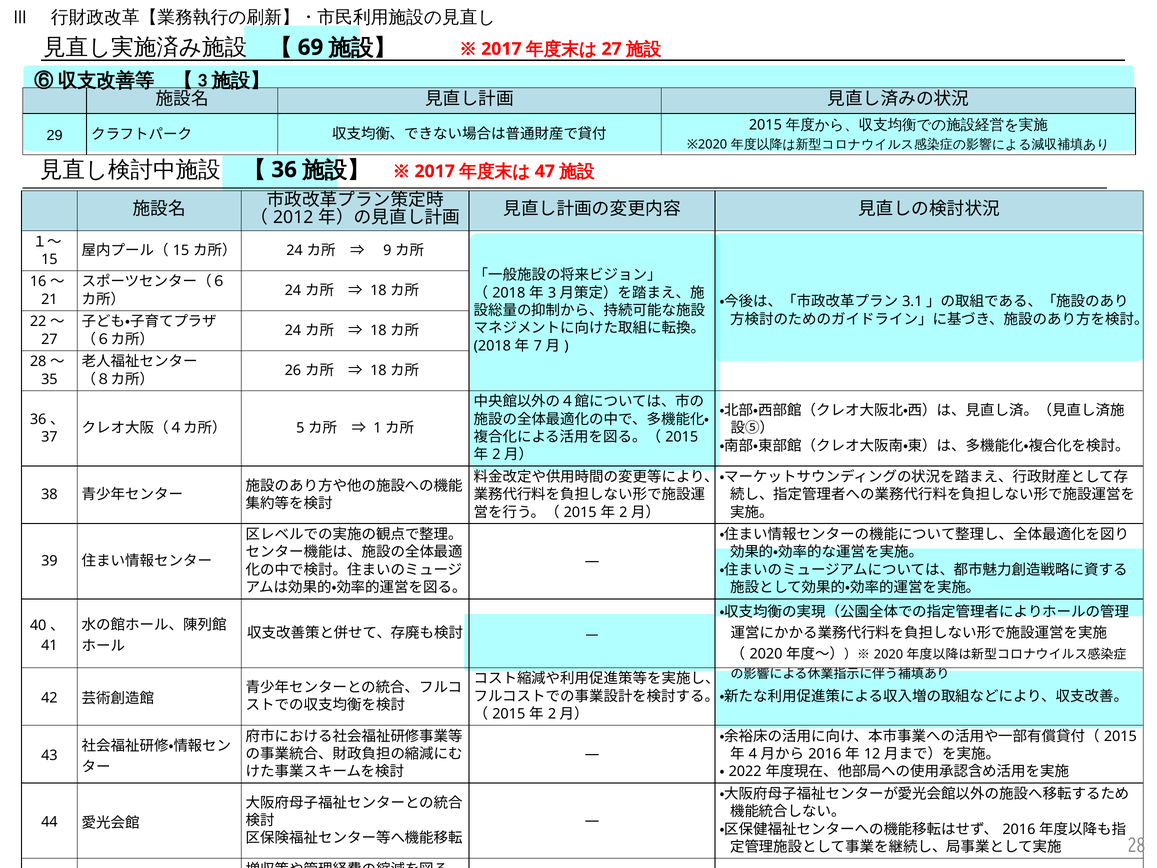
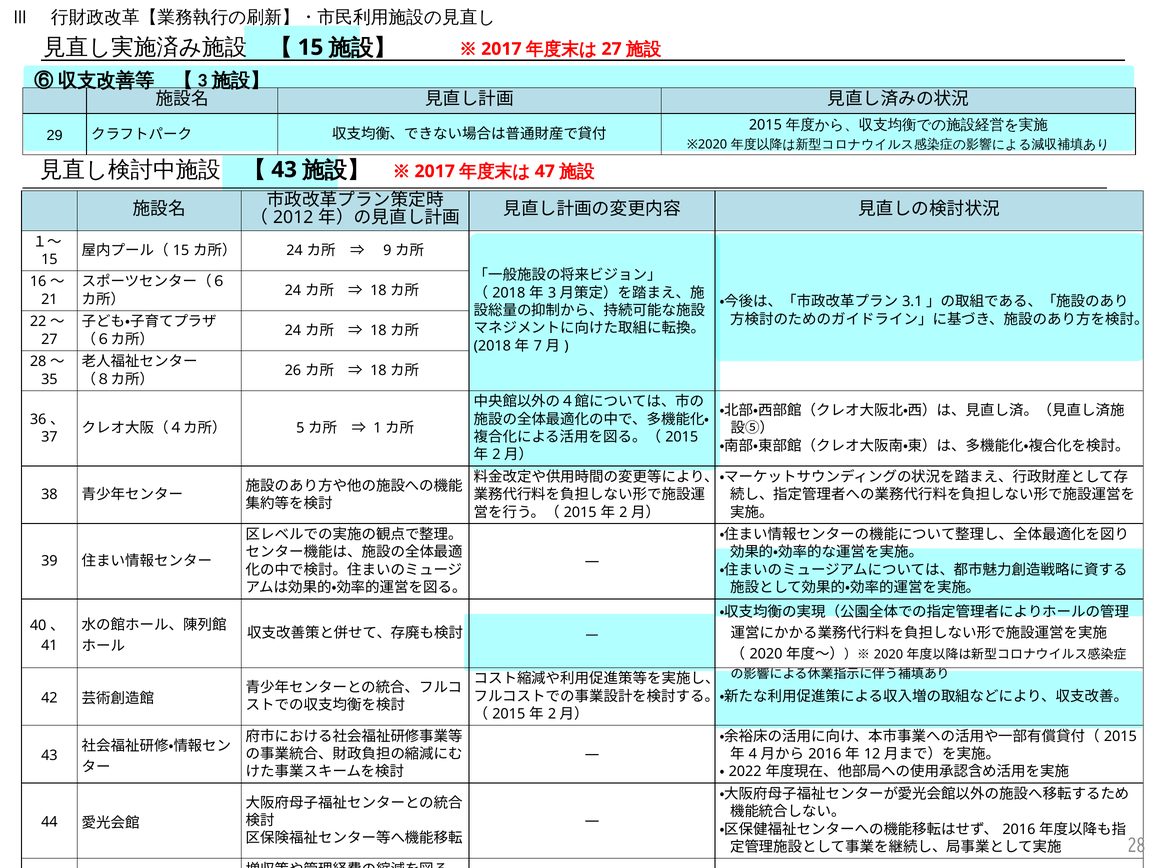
69 at (311, 47): 69 -> 15
36 at (284, 170): 36 -> 43
